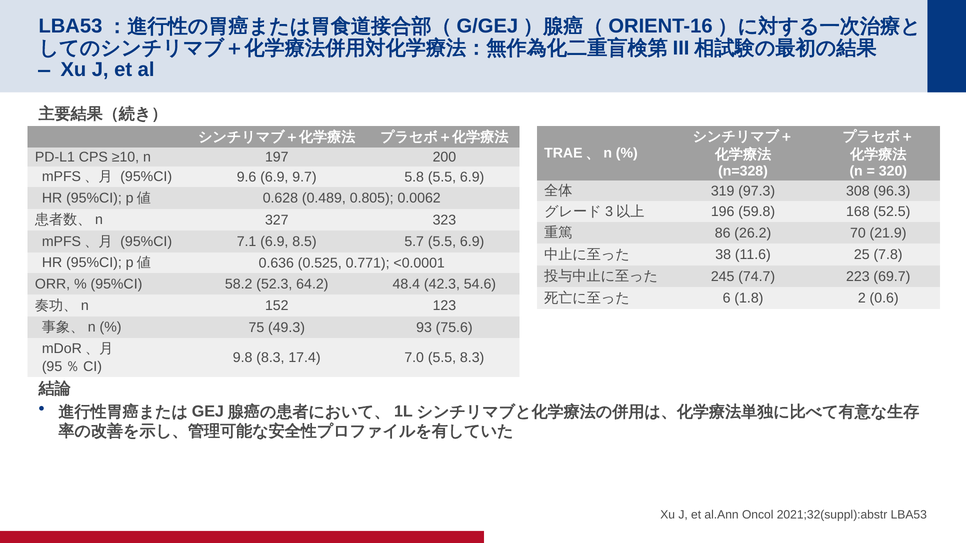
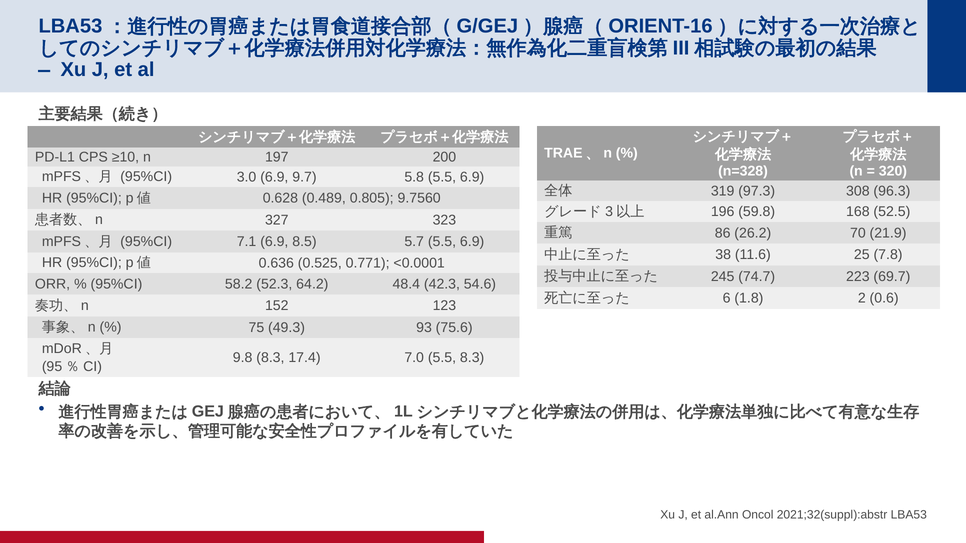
9.6: 9.6 -> 3.0
0.0062: 0.0062 -> 9.7560
